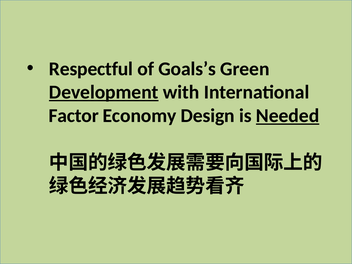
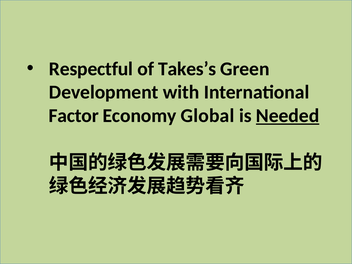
Goals’s: Goals’s -> Takes’s
Development underline: present -> none
Design: Design -> Global
